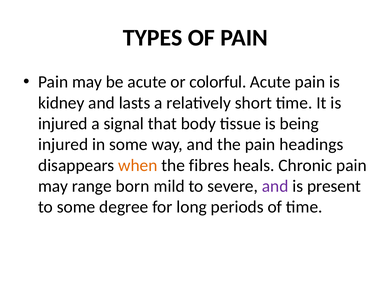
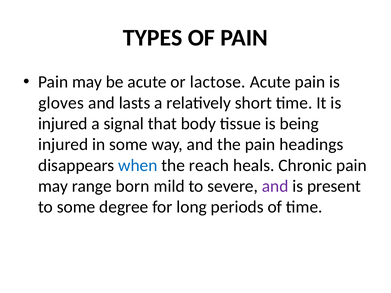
colorful: colorful -> lactose
kidney: kidney -> gloves
when colour: orange -> blue
fibres: fibres -> reach
